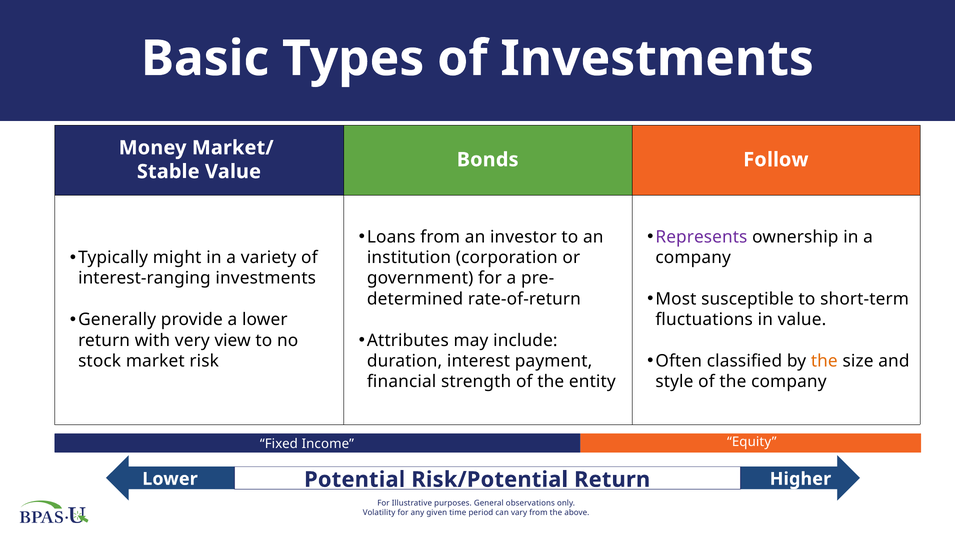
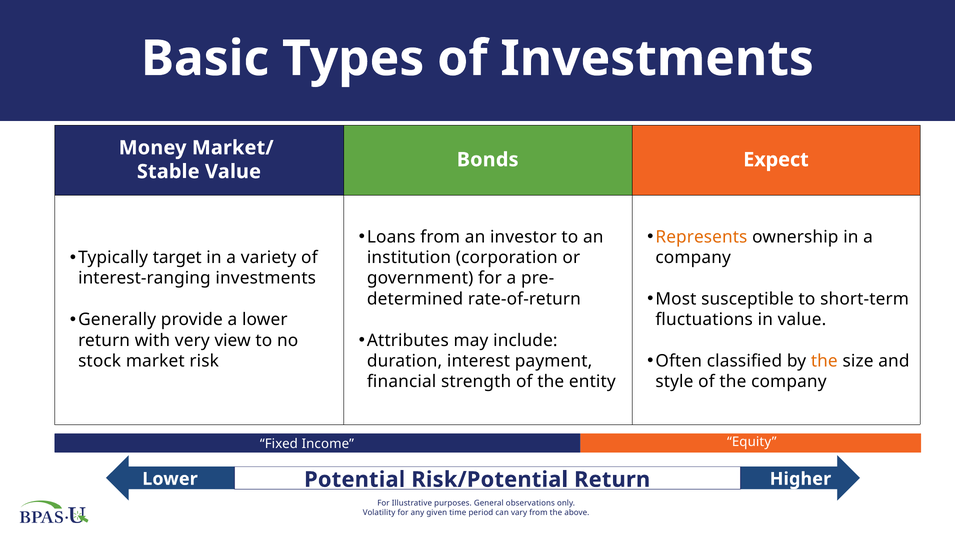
Follow: Follow -> Expect
Represents colour: purple -> orange
might: might -> target
